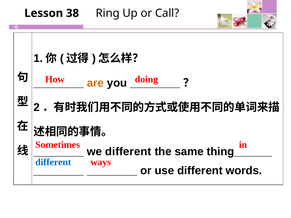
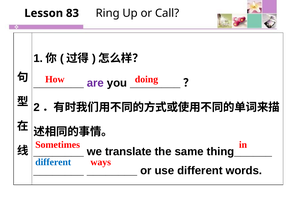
38: 38 -> 83
are colour: orange -> purple
we different: different -> translate
